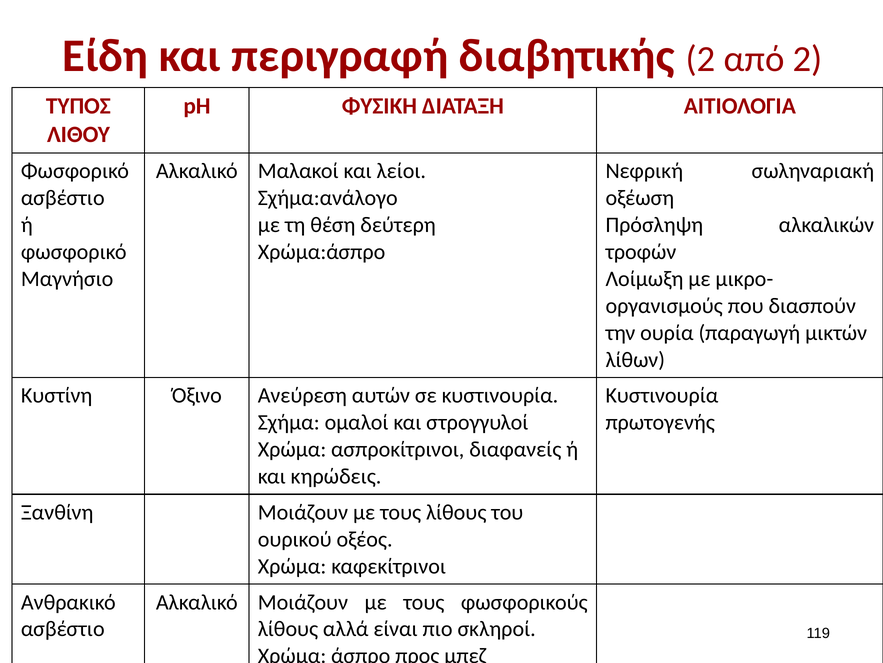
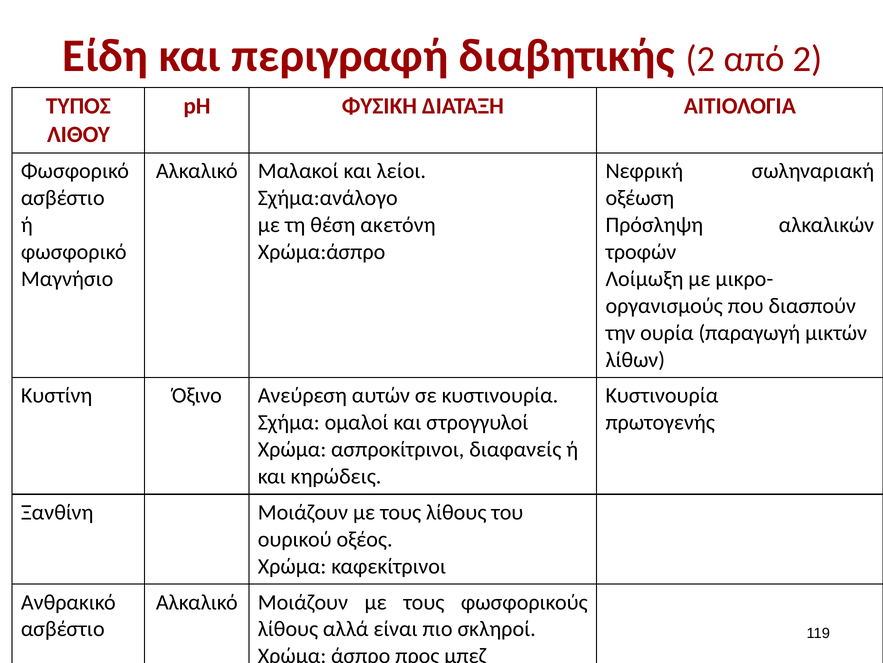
δεύτερη: δεύτερη -> ακετόνη
